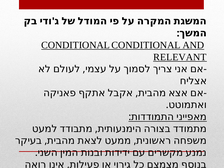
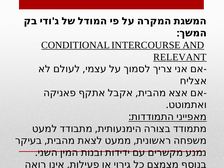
CONDITIONAL CONDITIONAL: CONDITIONAL -> INTERCOURSE
